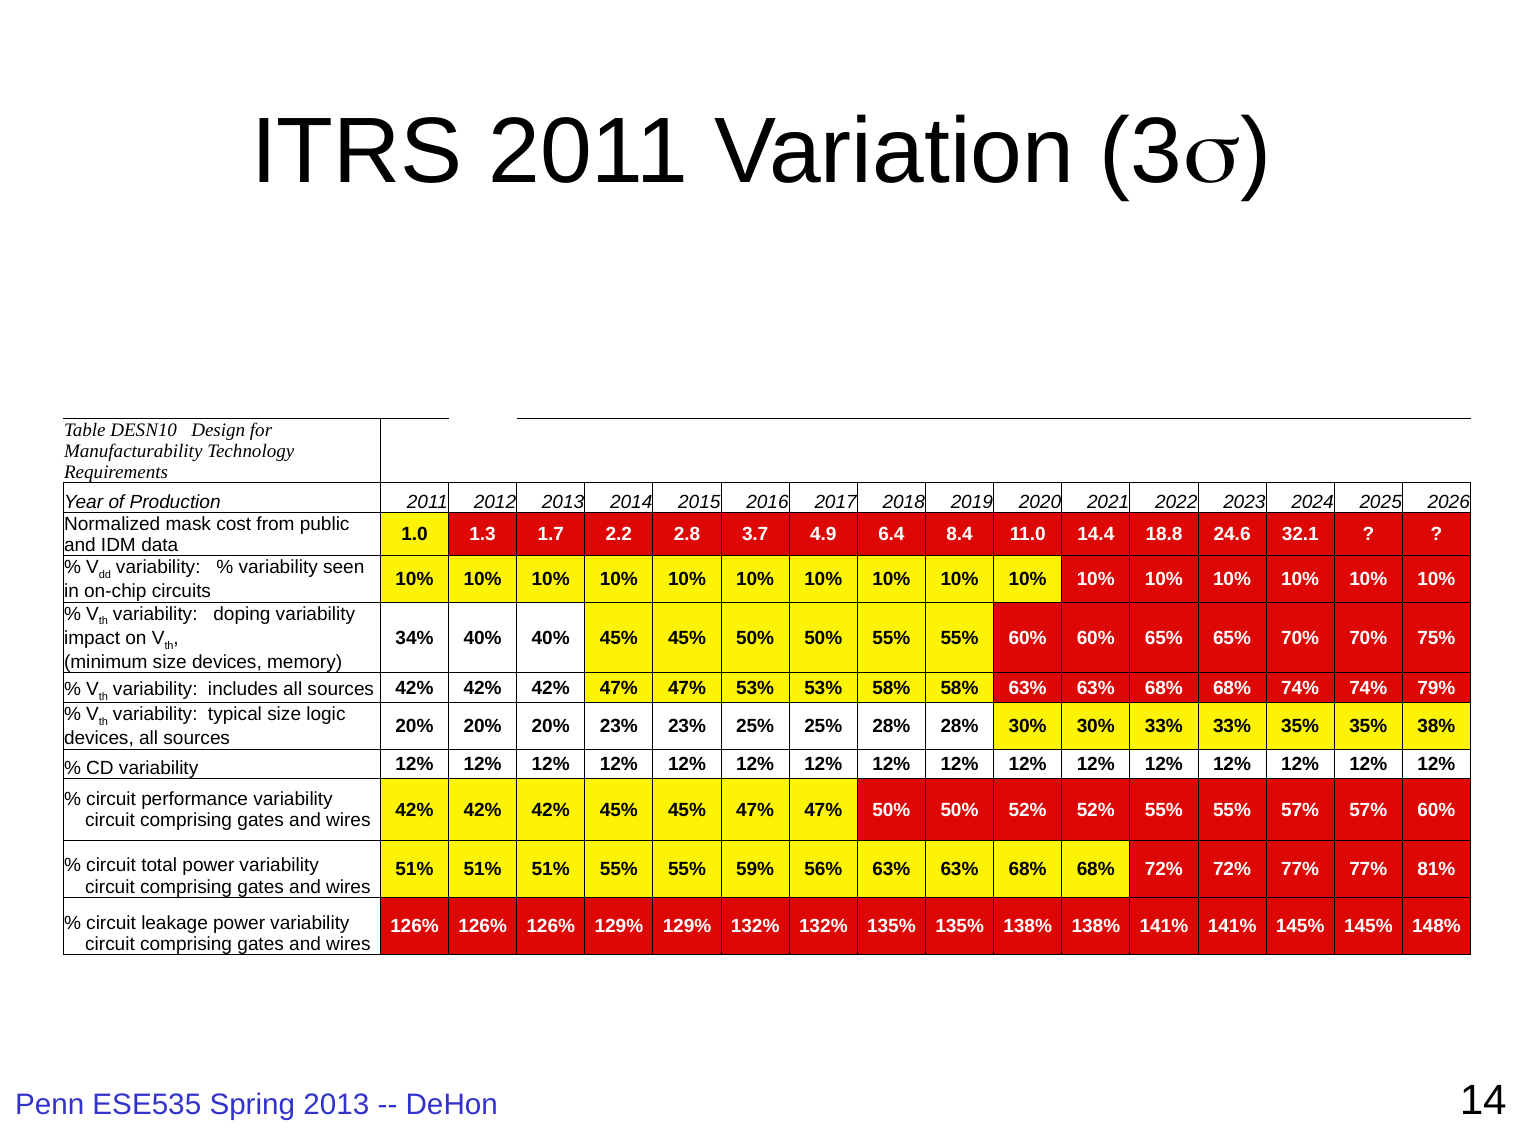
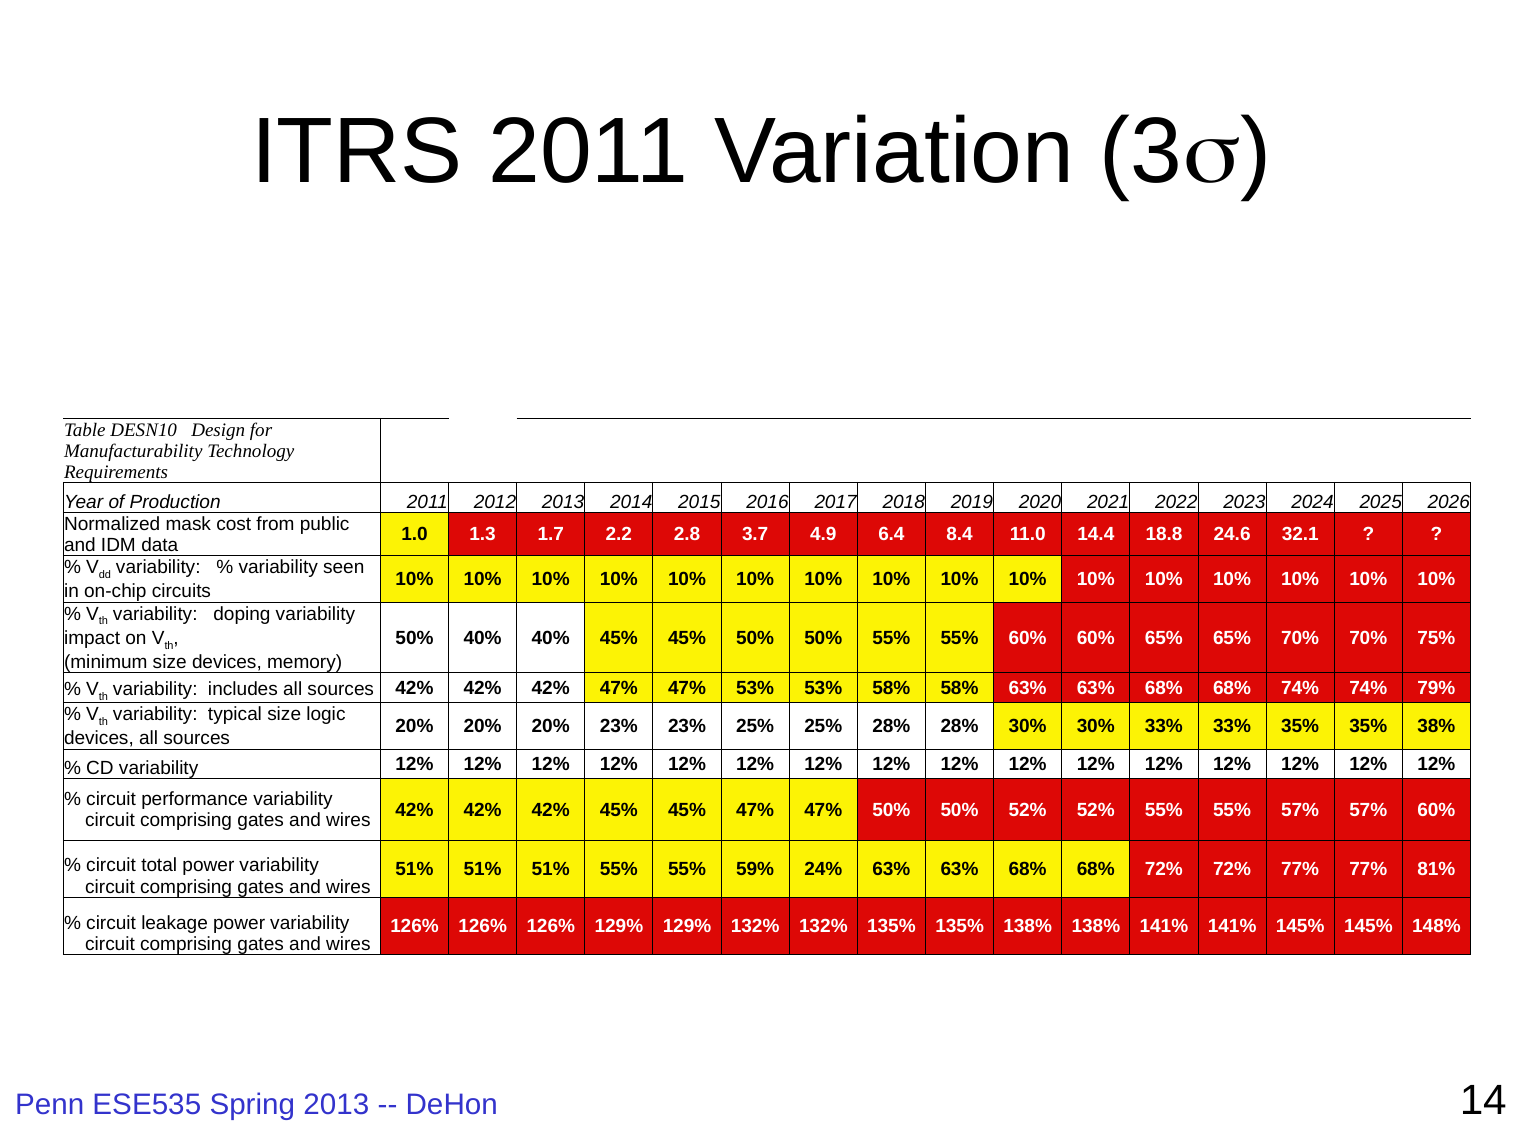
34% at (414, 638): 34% -> 50%
56%: 56% -> 24%
